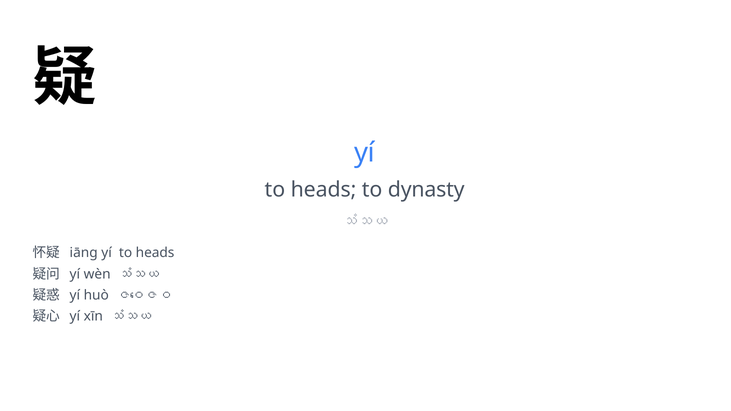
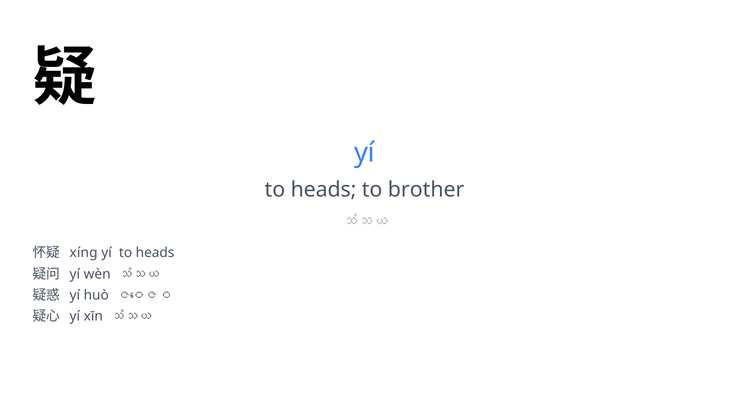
dynasty: dynasty -> brother
iāng: iāng -> xíng
